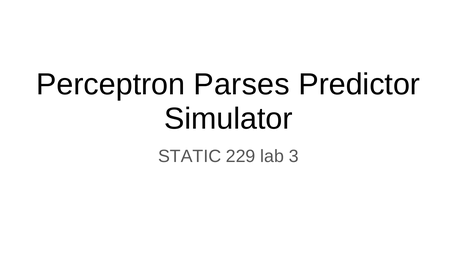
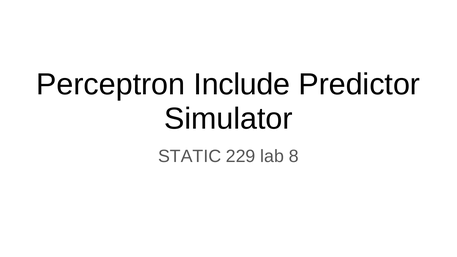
Parses: Parses -> Include
3: 3 -> 8
